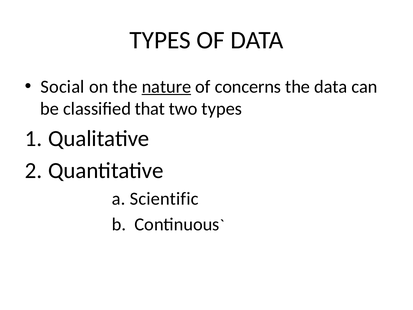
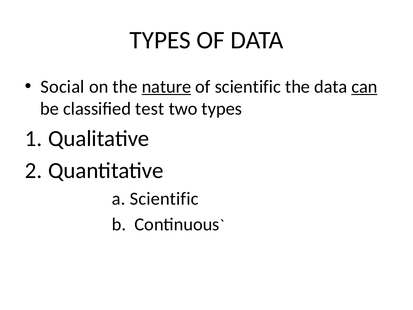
of concerns: concerns -> scientific
can underline: none -> present
that: that -> test
